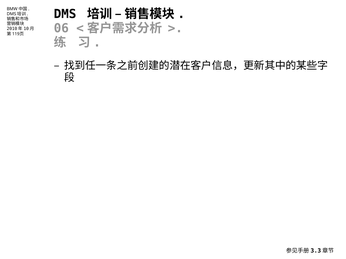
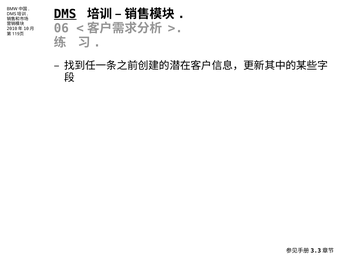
DMS underline: none -> present
